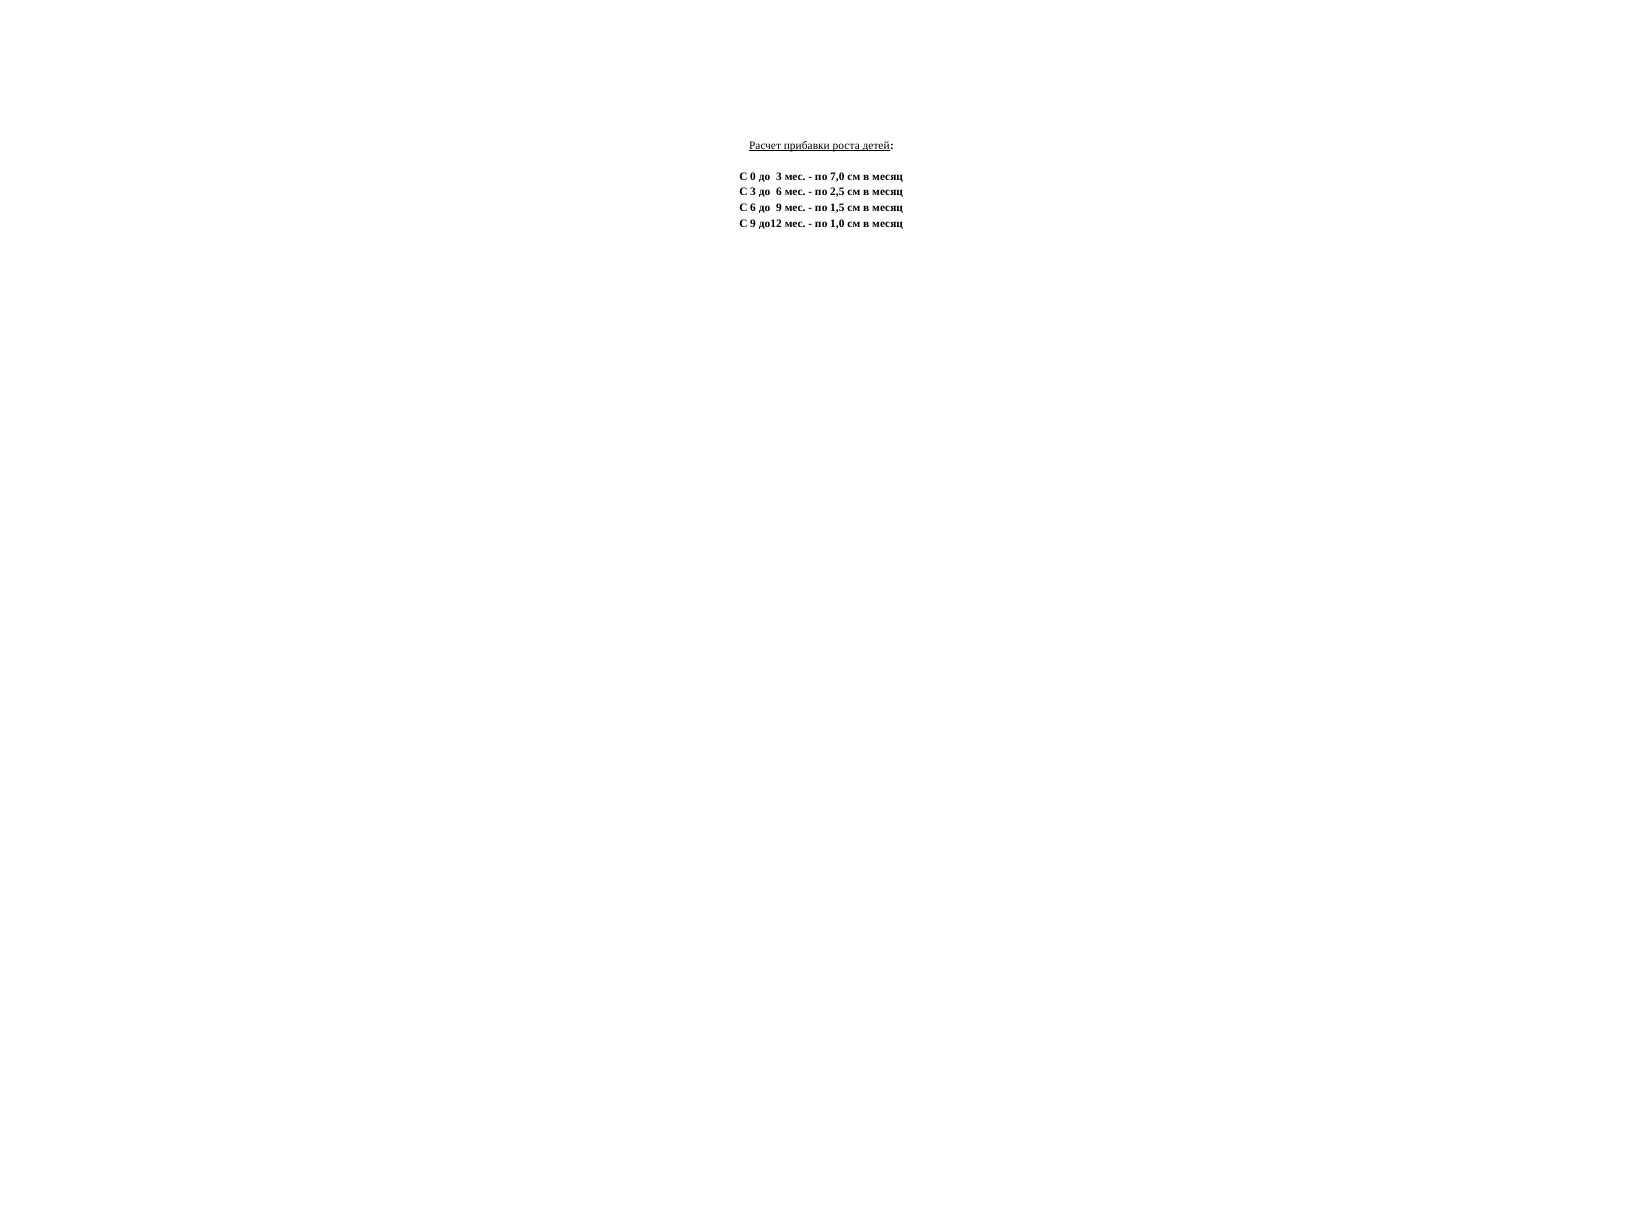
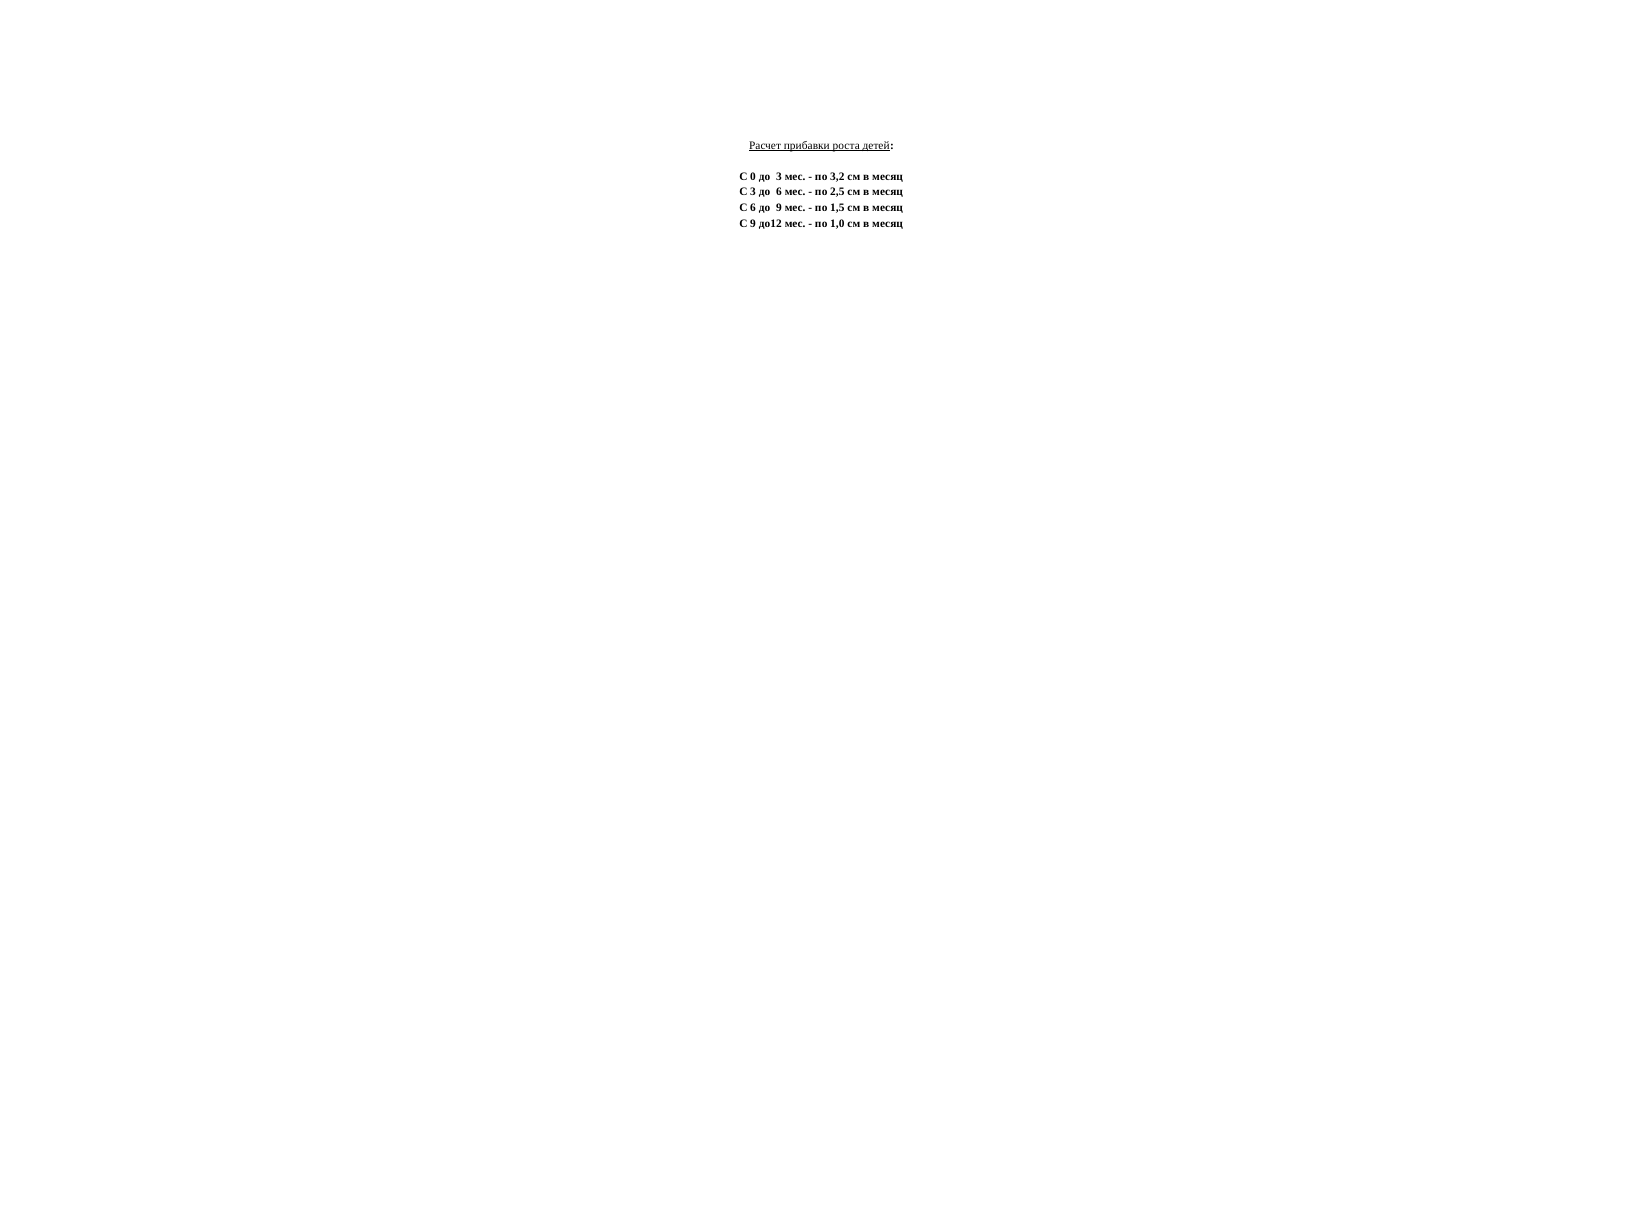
7,0: 7,0 -> 3,2
